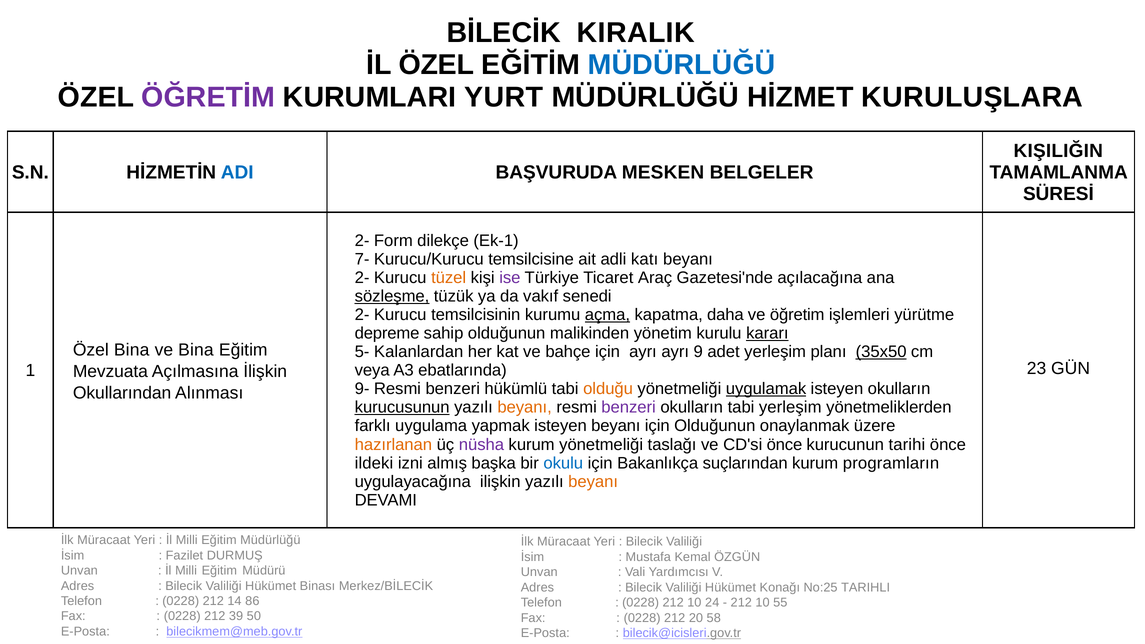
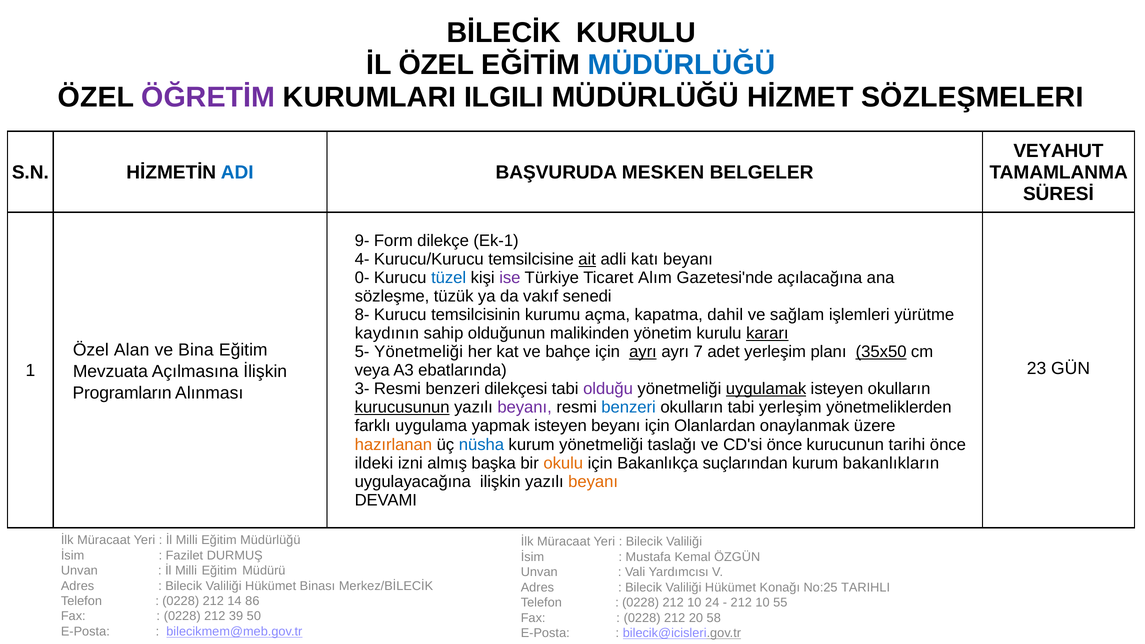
BİLECİK KIRALIK: KIRALIK -> KURULU
YURT: YURT -> ILGILI
KURULUŞLARA: KURULUŞLARA -> SÖZLEŞMELERI
KIŞILIĞIN: KIŞILIĞIN -> VEYAHUT
2- at (362, 241): 2- -> 9-
7-: 7- -> 4-
ait underline: none -> present
2- at (362, 278): 2- -> 0-
tüzel colour: orange -> blue
Araç: Araç -> Alım
sözleşme underline: present -> none
2- at (362, 315): 2- -> 8-
açma underline: present -> none
daha: daha -> dahil
öğretim: öğretim -> sağlam
depreme: depreme -> kaydının
Özel Bina: Bina -> Alan
5- Kalanlardan: Kalanlardan -> Yönetmeliği
ayrı at (643, 352) underline: none -> present
9: 9 -> 7
9-: 9- -> 3-
hükümlü: hükümlü -> dilekçesi
olduğu colour: orange -> purple
Okullarından: Okullarından -> Programların
beyanı at (525, 408) colour: orange -> purple
benzeri at (629, 408) colour: purple -> blue
için Olduğunun: Olduğunun -> Olanlardan
nüsha colour: purple -> blue
okulu colour: blue -> orange
programların: programların -> bakanlıkların
